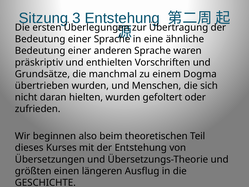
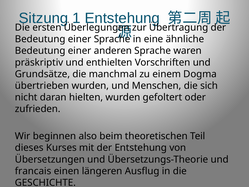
3: 3 -> 1
größten: größten -> francais
